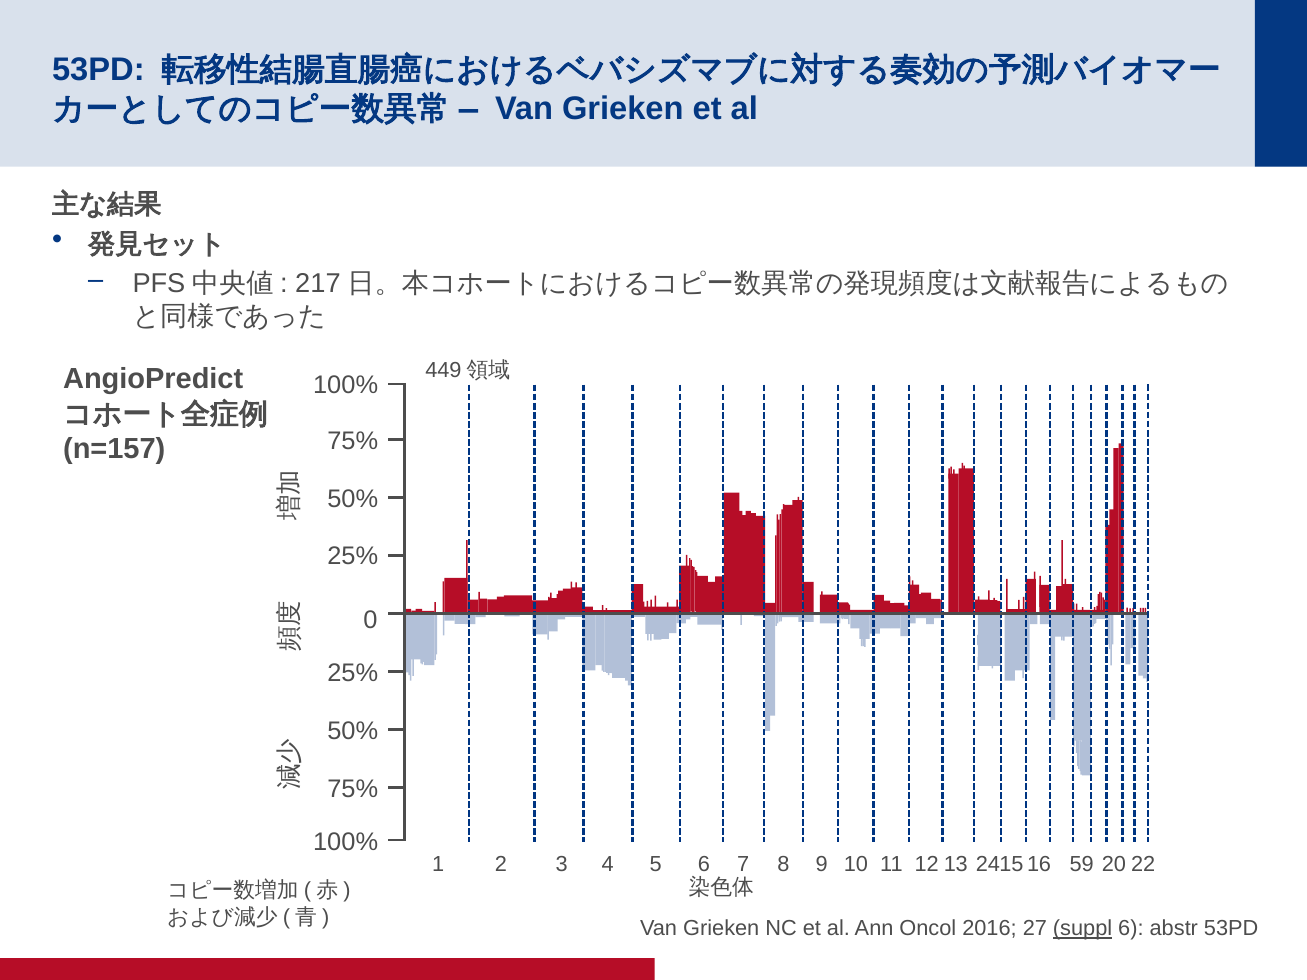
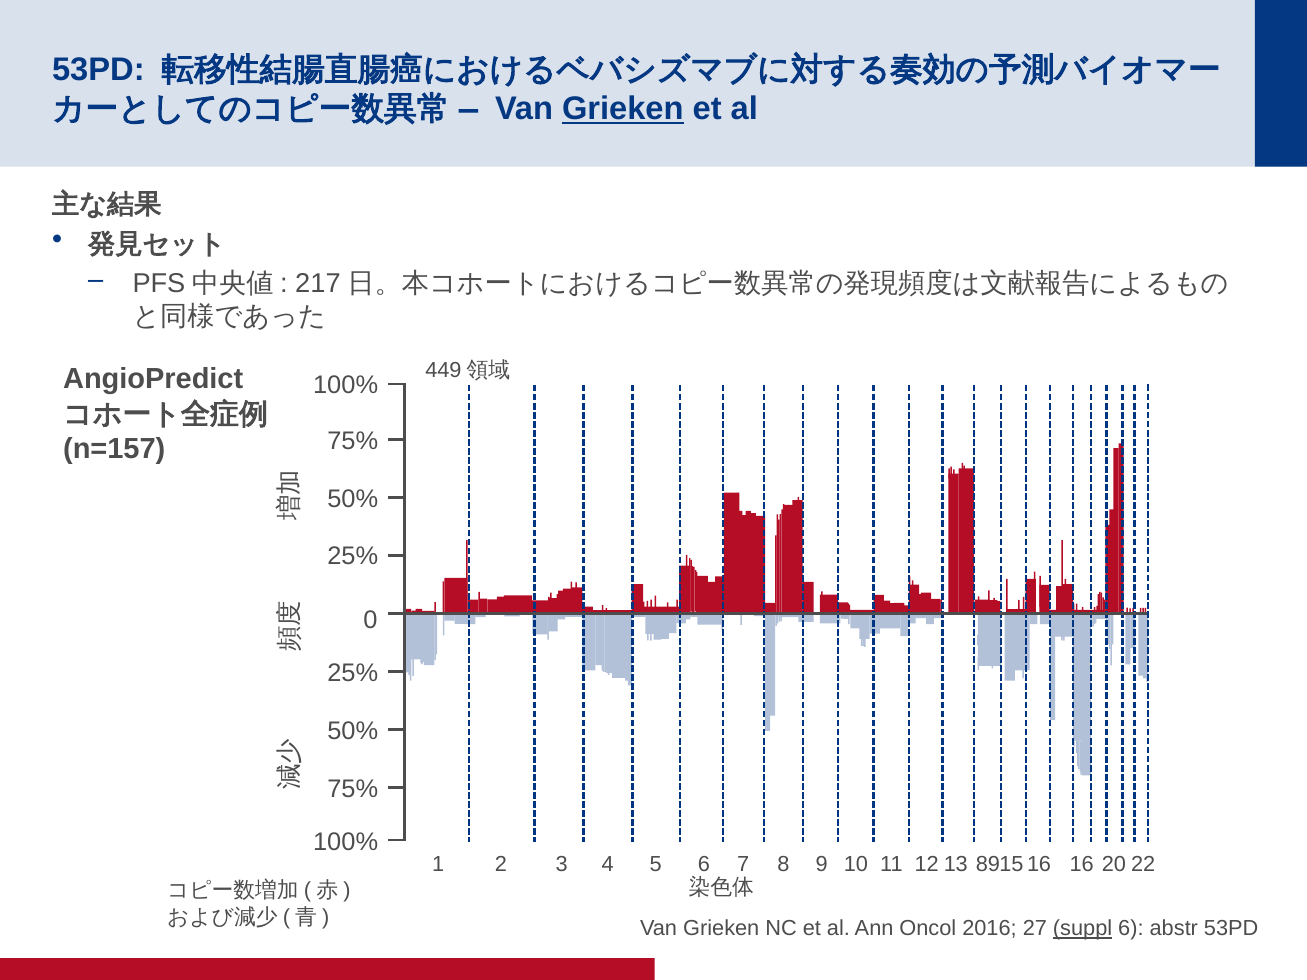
Grieken at (623, 109) underline: none -> present
24: 24 -> 89
16 59: 59 -> 16
